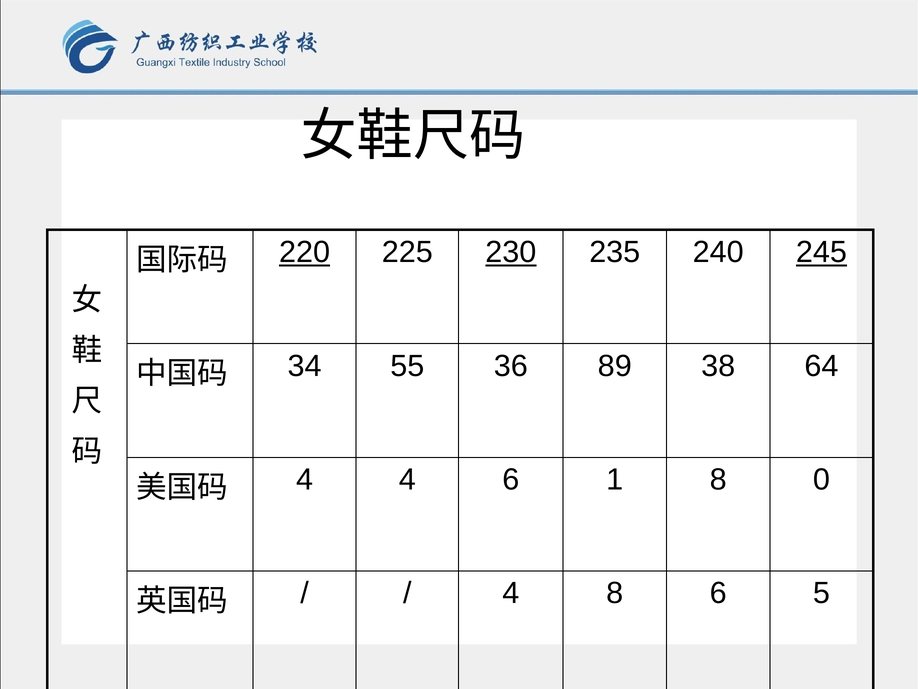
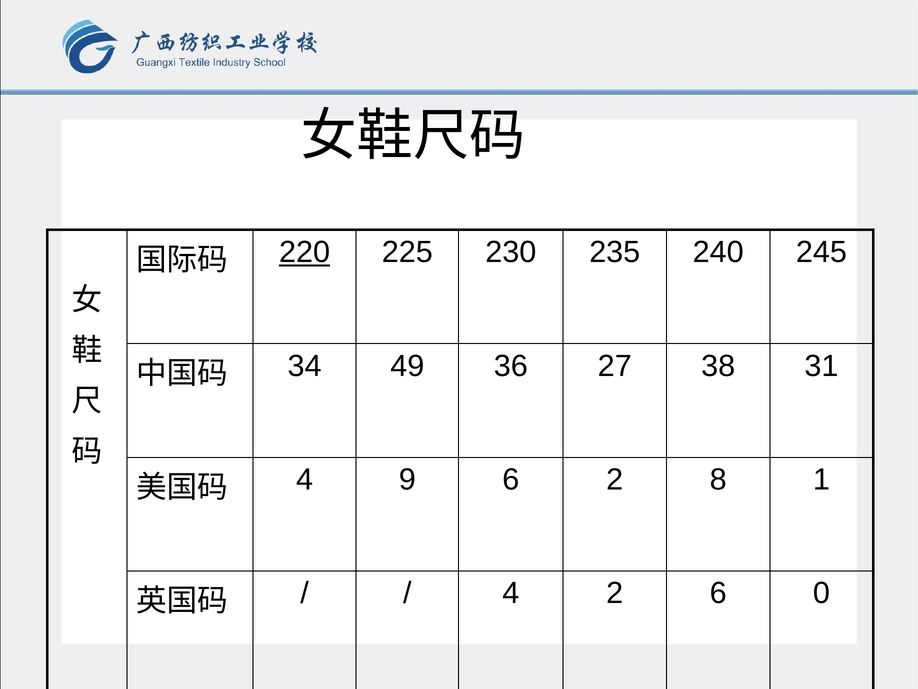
230 underline: present -> none
245 underline: present -> none
55: 55 -> 49
89: 89 -> 27
64: 64 -> 31
4 4: 4 -> 9
6 1: 1 -> 2
0: 0 -> 1
4 8: 8 -> 2
5: 5 -> 0
